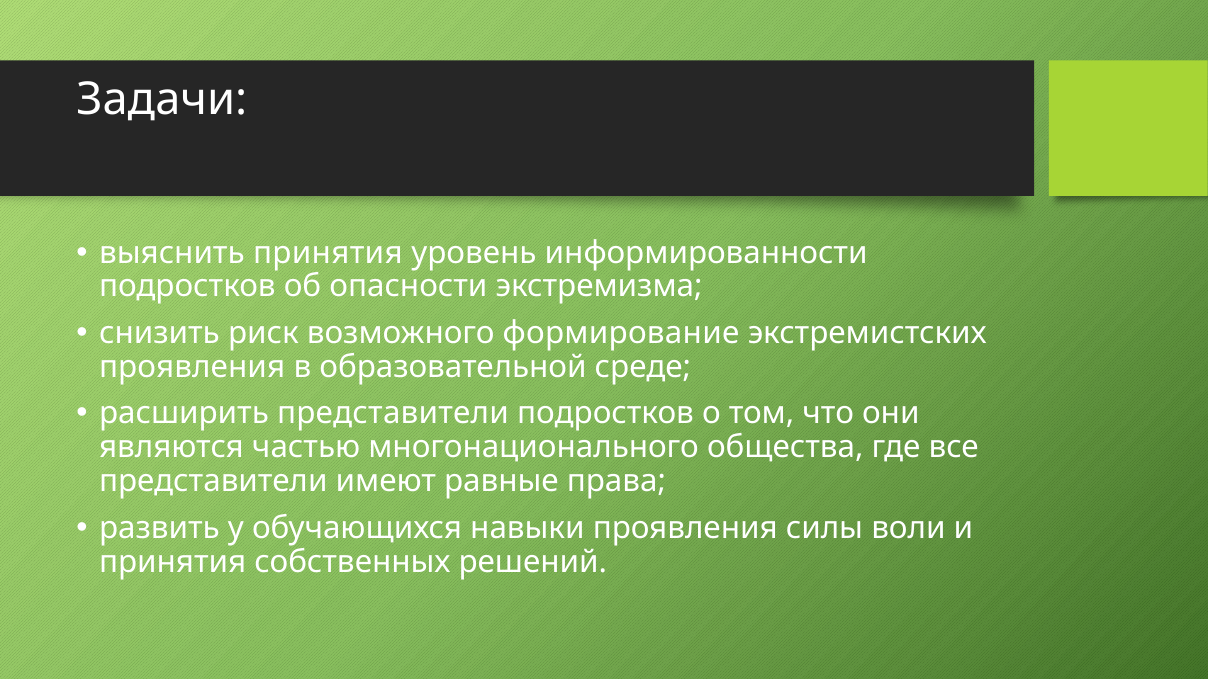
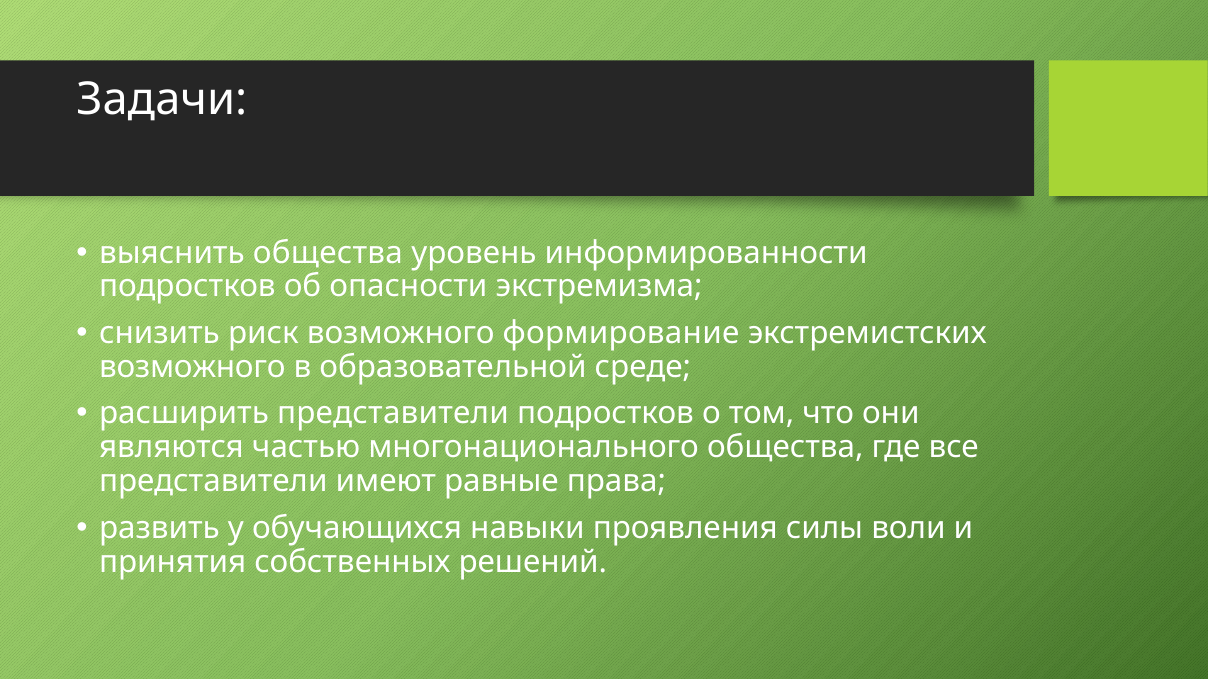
выяснить принятия: принятия -> общества
проявления at (192, 367): проявления -> возможного
